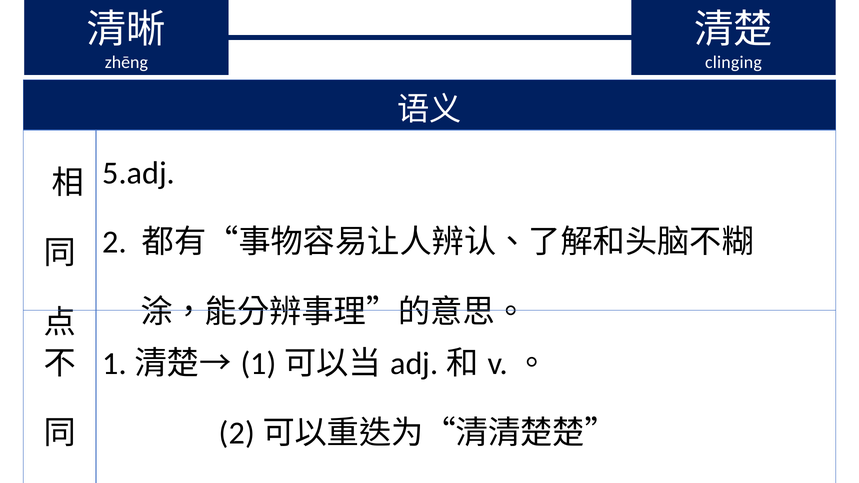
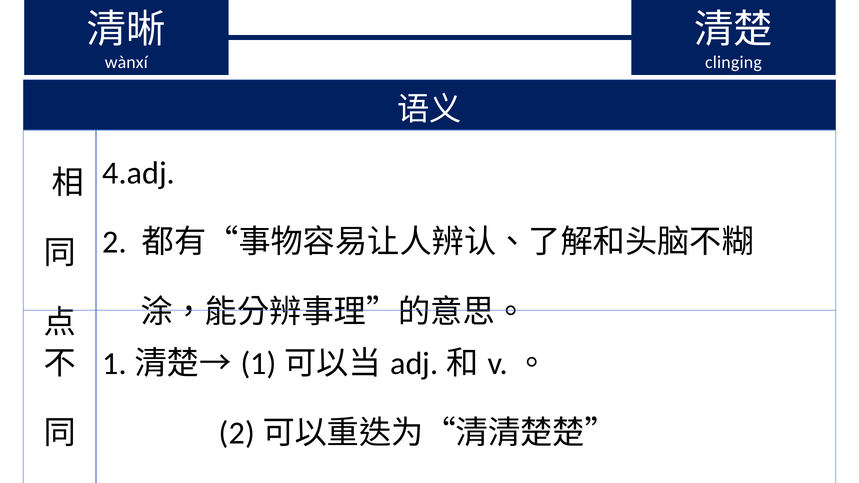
zhēng: zhēng -> wànxí
5.adj: 5.adj -> 4.adj
